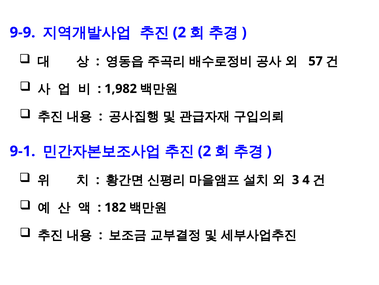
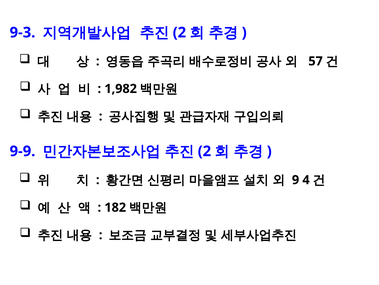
9-9: 9-9 -> 9-3
9-1: 9-1 -> 9-9
3: 3 -> 9
